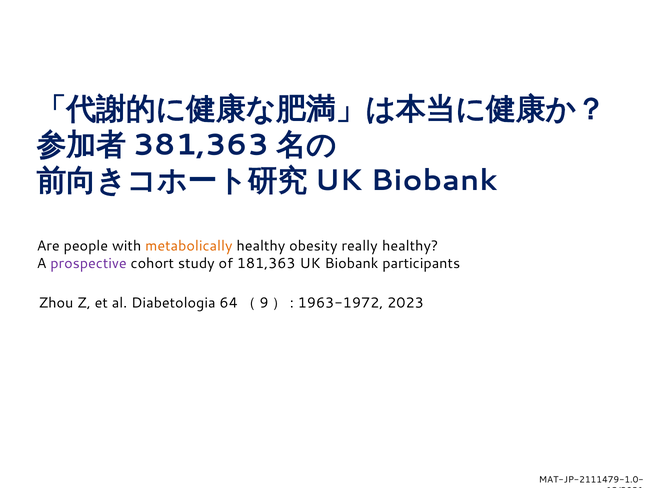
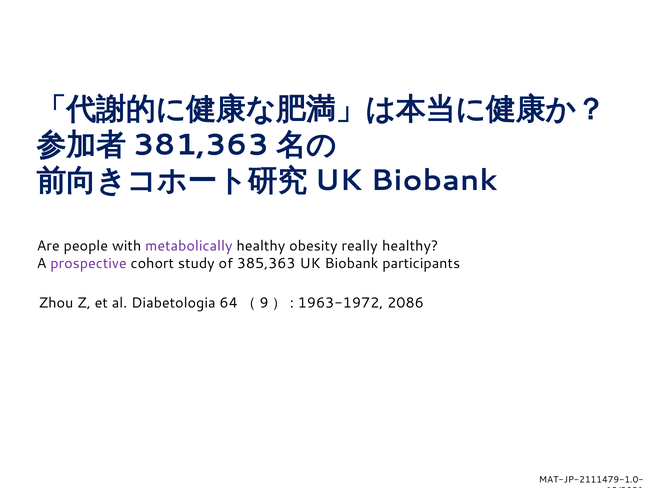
metabolically colour: orange -> purple
181,363: 181,363 -> 385,363
2023: 2023 -> 2086
